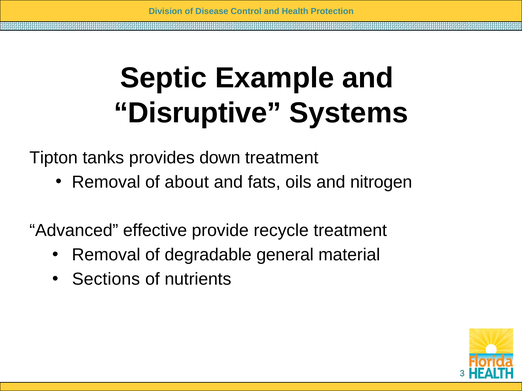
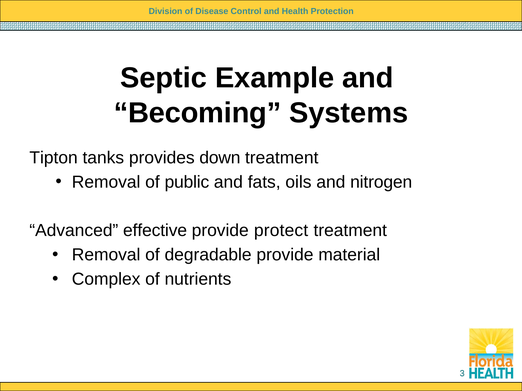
Disruptive: Disruptive -> Becoming
about: about -> public
recycle: recycle -> protect
degradable general: general -> provide
Sections: Sections -> Complex
